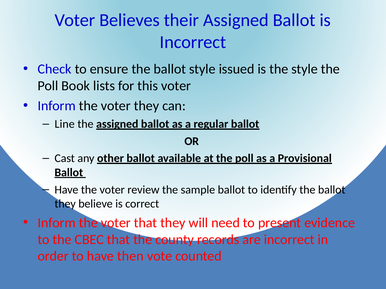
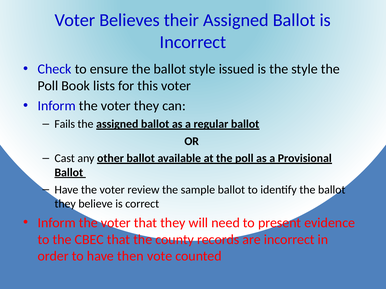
Line: Line -> Fails
